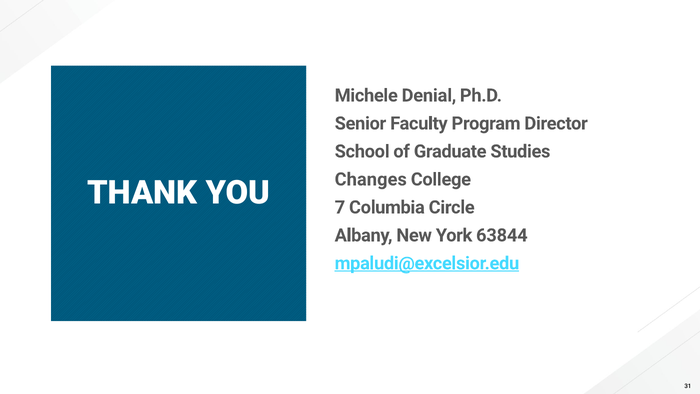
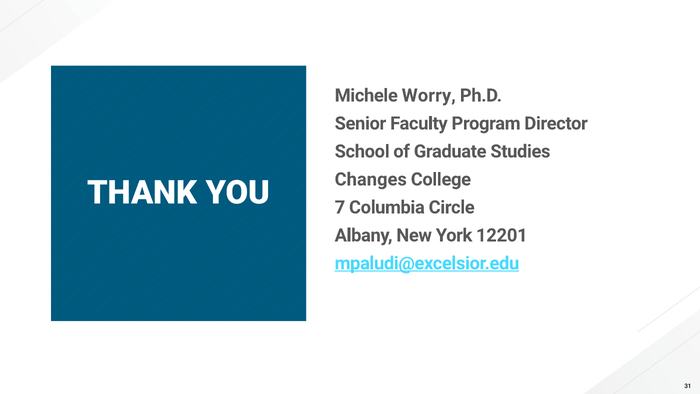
Denial: Denial -> Worry
63844: 63844 -> 12201
